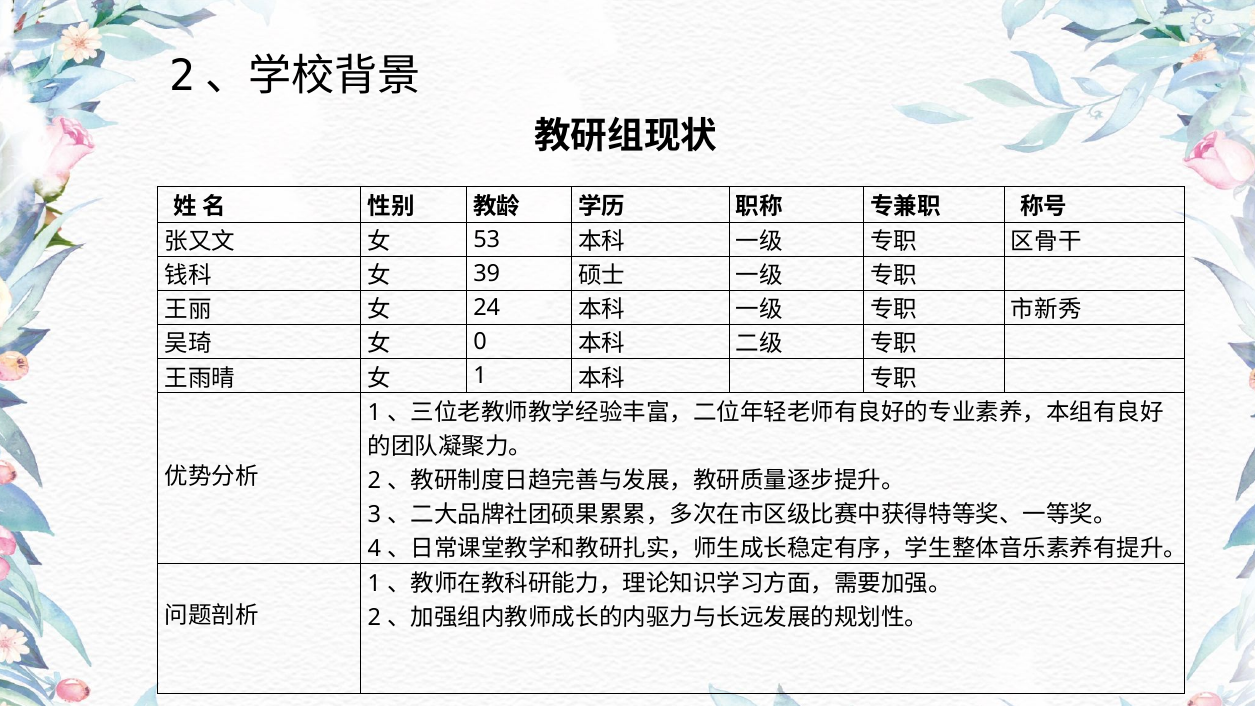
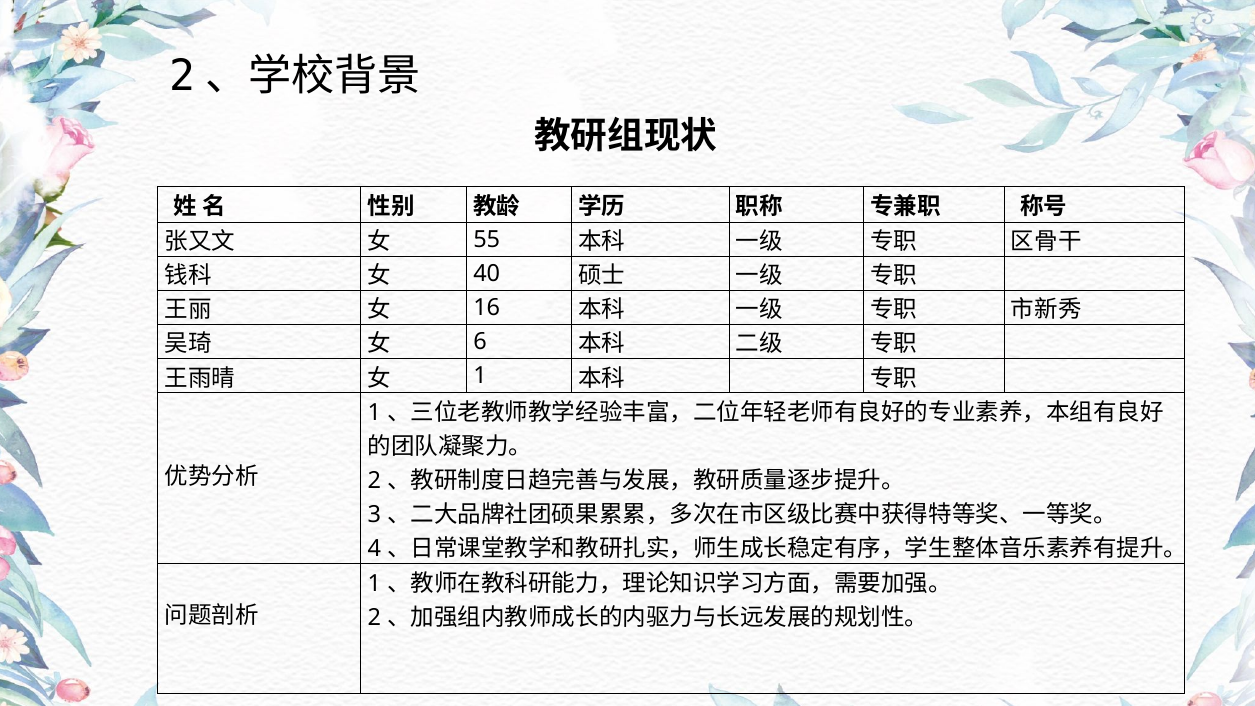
53: 53 -> 55
39: 39 -> 40
24: 24 -> 16
0: 0 -> 6
